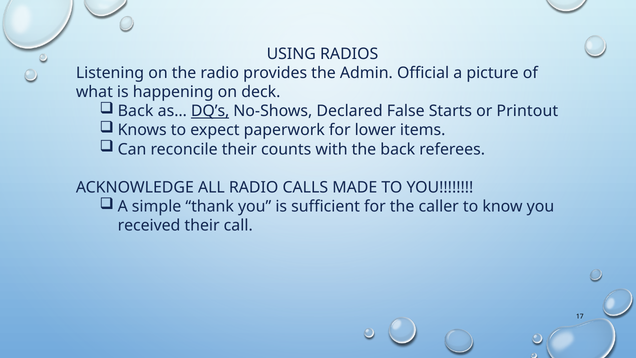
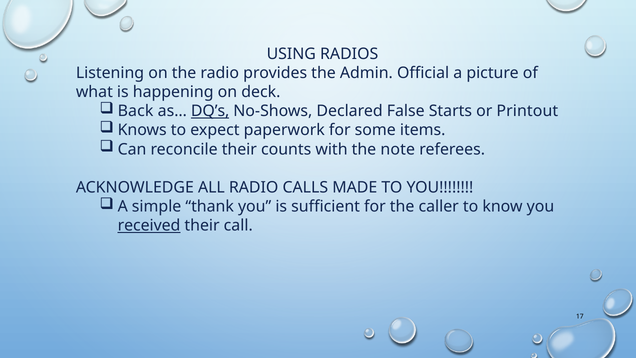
lower: lower -> some
the back: back -> note
received underline: none -> present
